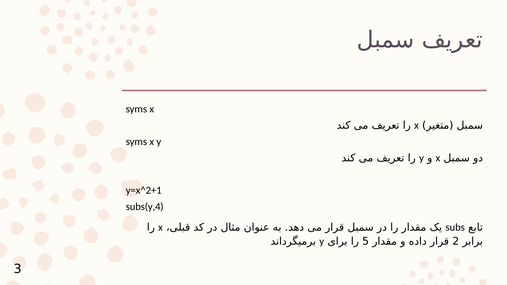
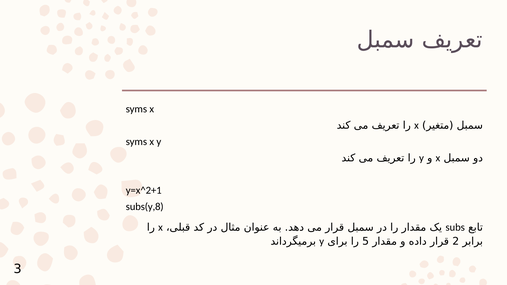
subs(y,4: subs(y,4 -> subs(y,8
